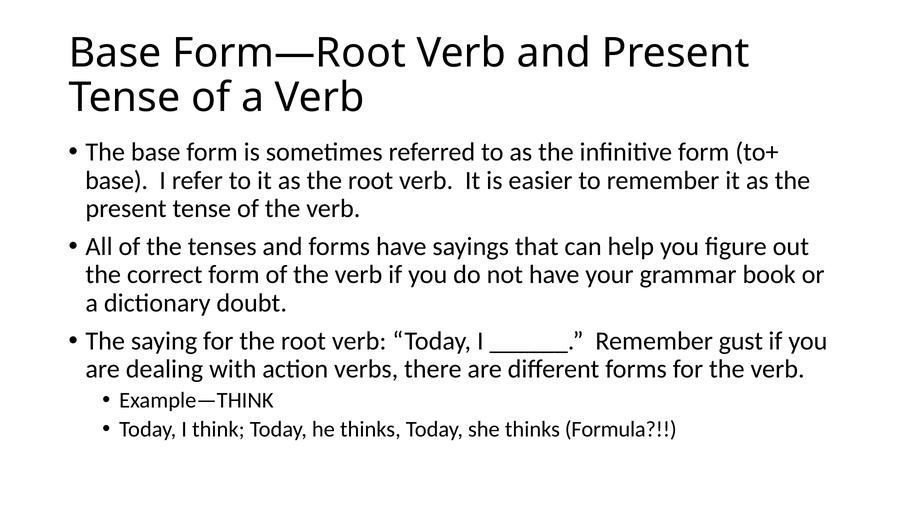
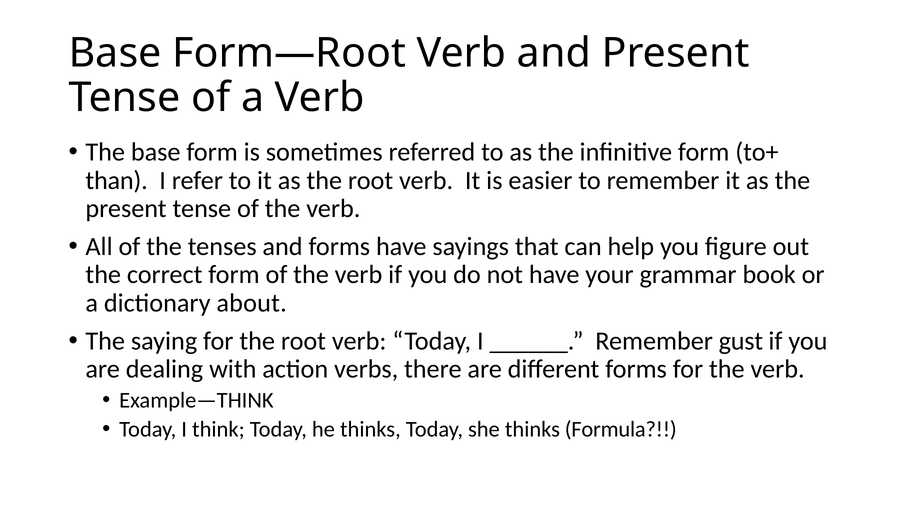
base at (117, 181): base -> than
doubt: doubt -> about
